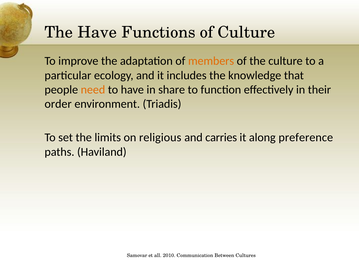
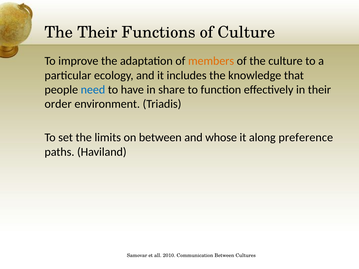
The Have: Have -> Their
need colour: orange -> blue
on religious: religious -> between
carries: carries -> whose
